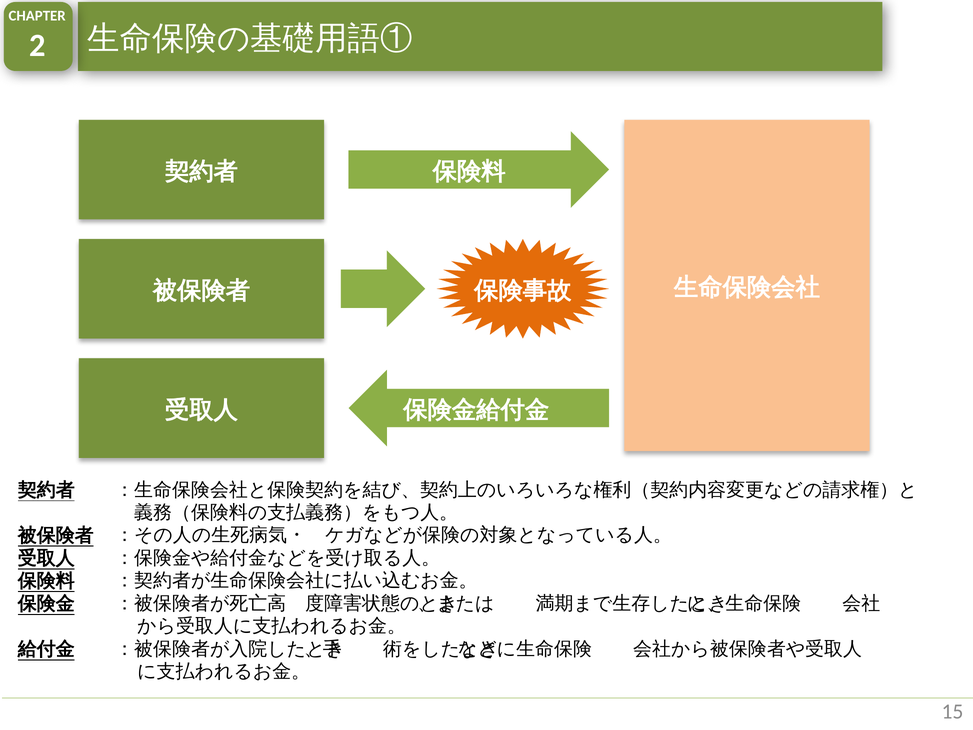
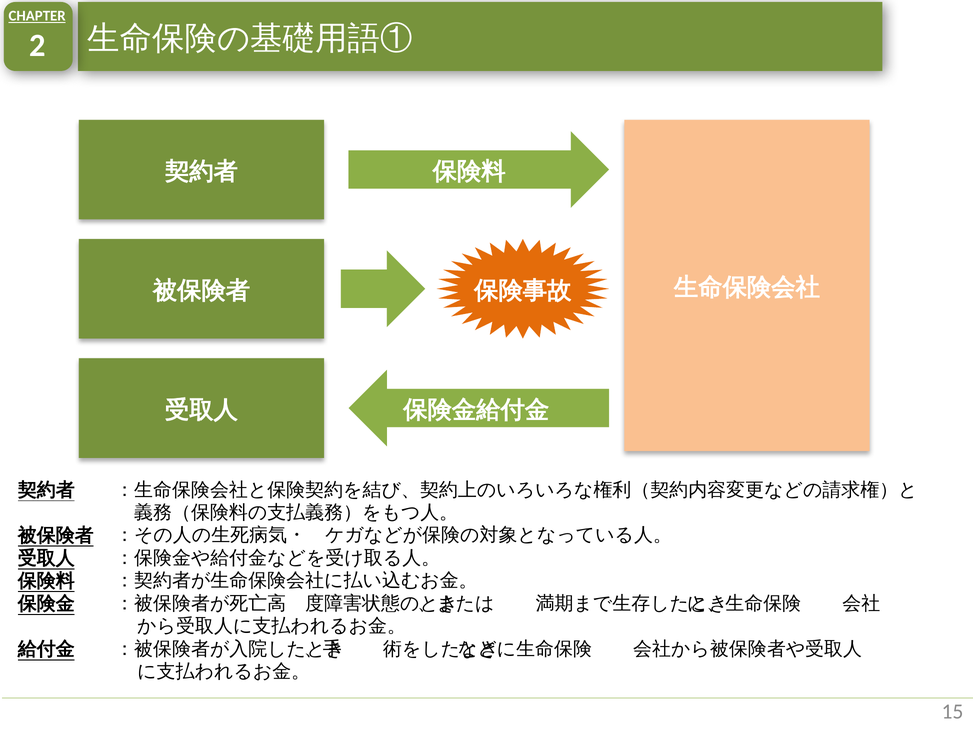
CHAPTER underline: none -> present
